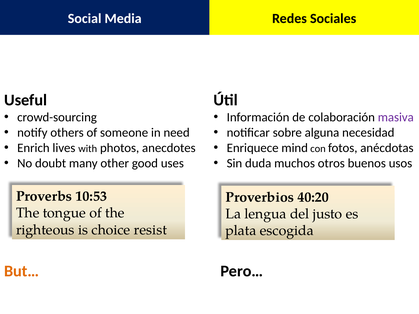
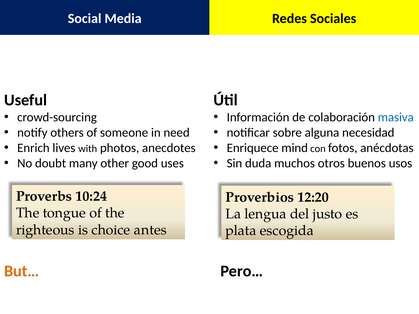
masiva colour: purple -> blue
10:53: 10:53 -> 10:24
40:20: 40:20 -> 12:20
resist: resist -> antes
